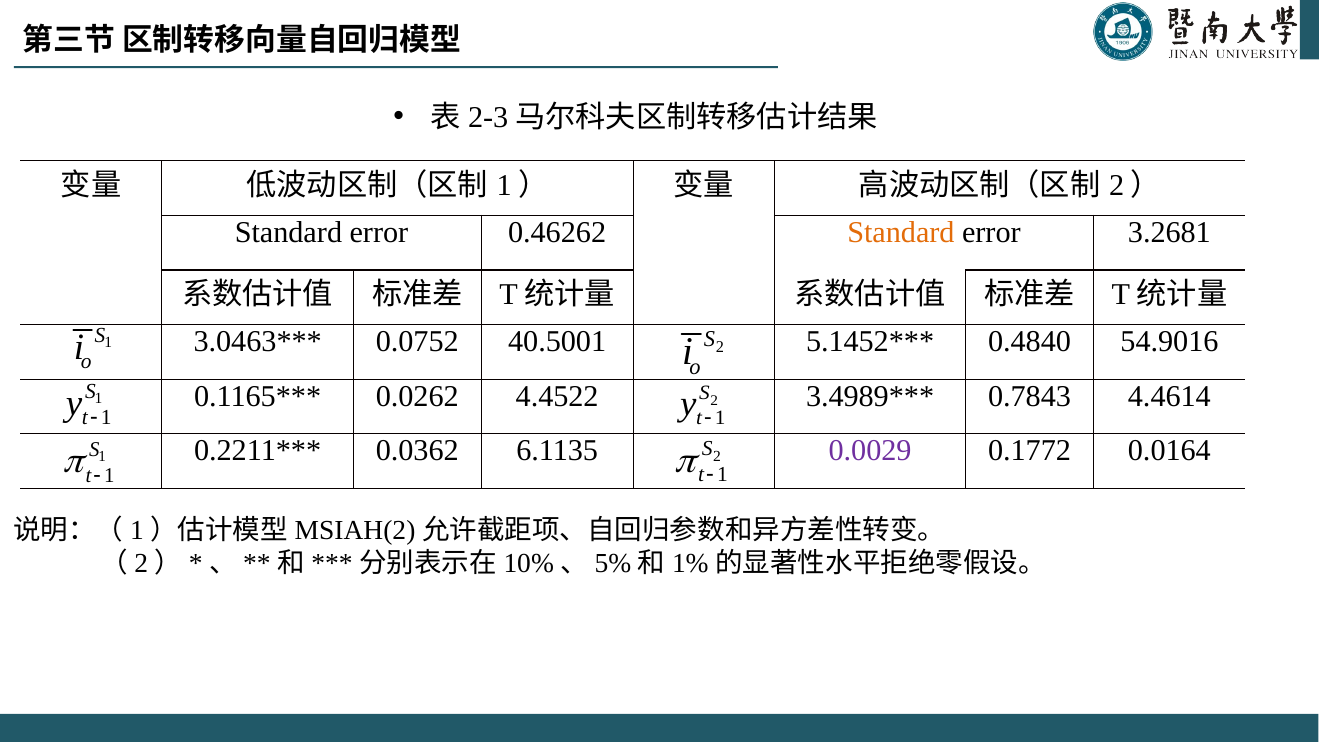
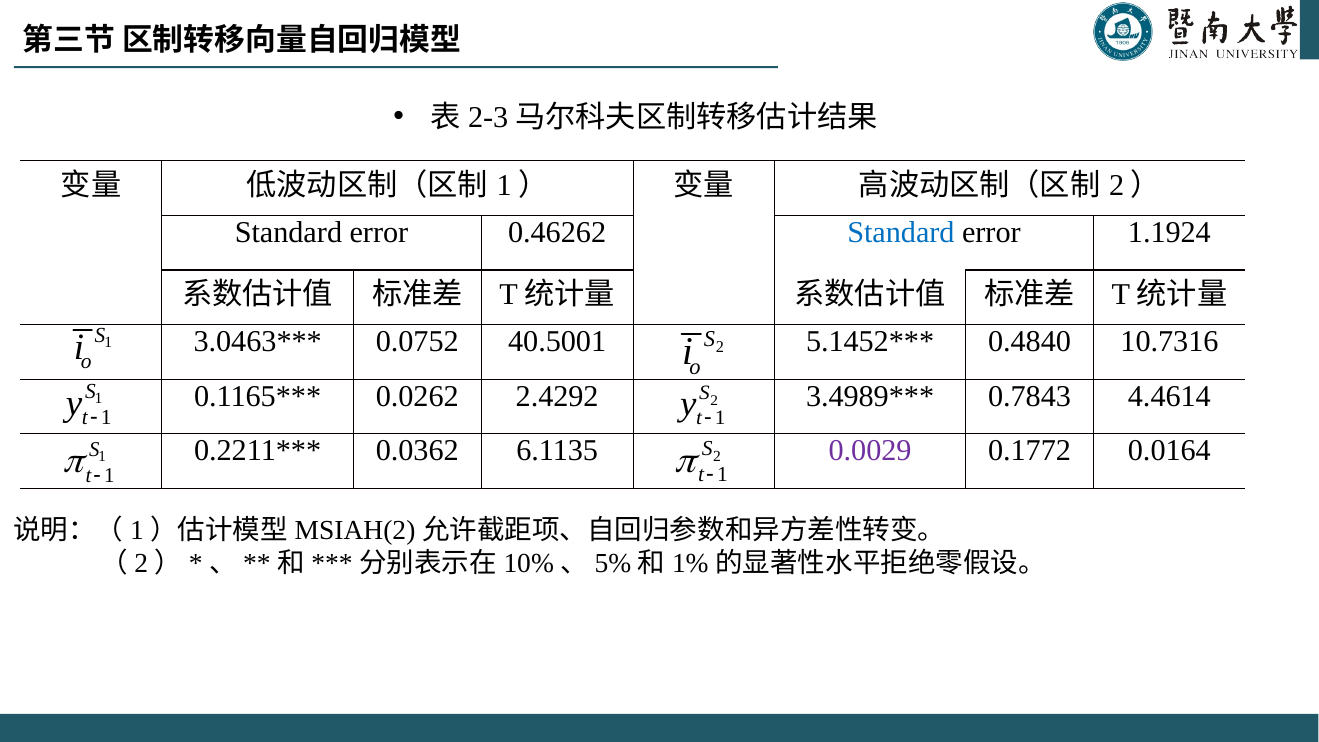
Standard at (901, 232) colour: orange -> blue
3.2681: 3.2681 -> 1.1924
54.9016: 54.9016 -> 10.7316
4.4522: 4.4522 -> 2.4292
